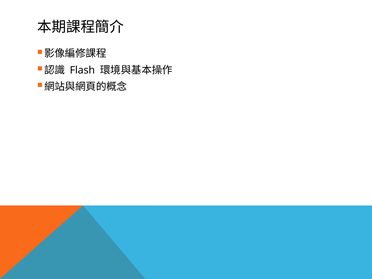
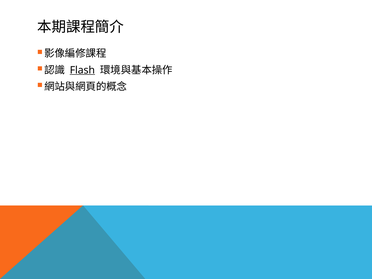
Flash underline: none -> present
